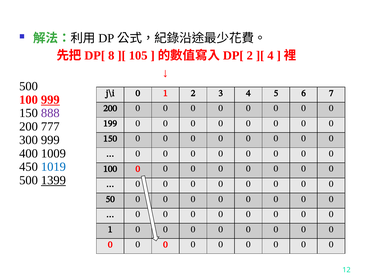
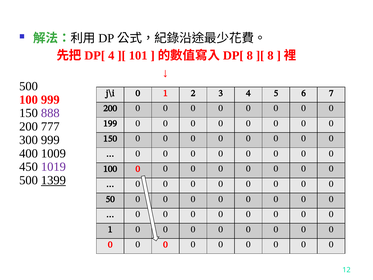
8 at (111, 56): 8 -> 4
105: 105 -> 101
2 at (250, 56): 2 -> 8
4 at (270, 56): 4 -> 8
999 at (50, 100) underline: present -> none
1019 colour: blue -> purple
